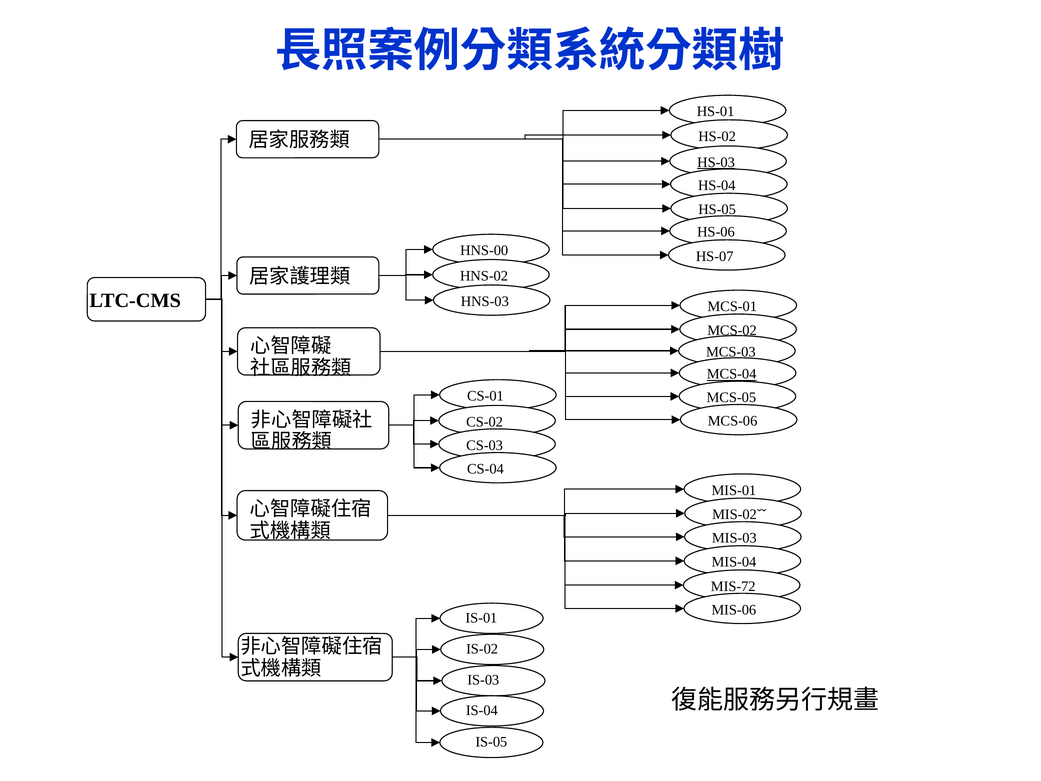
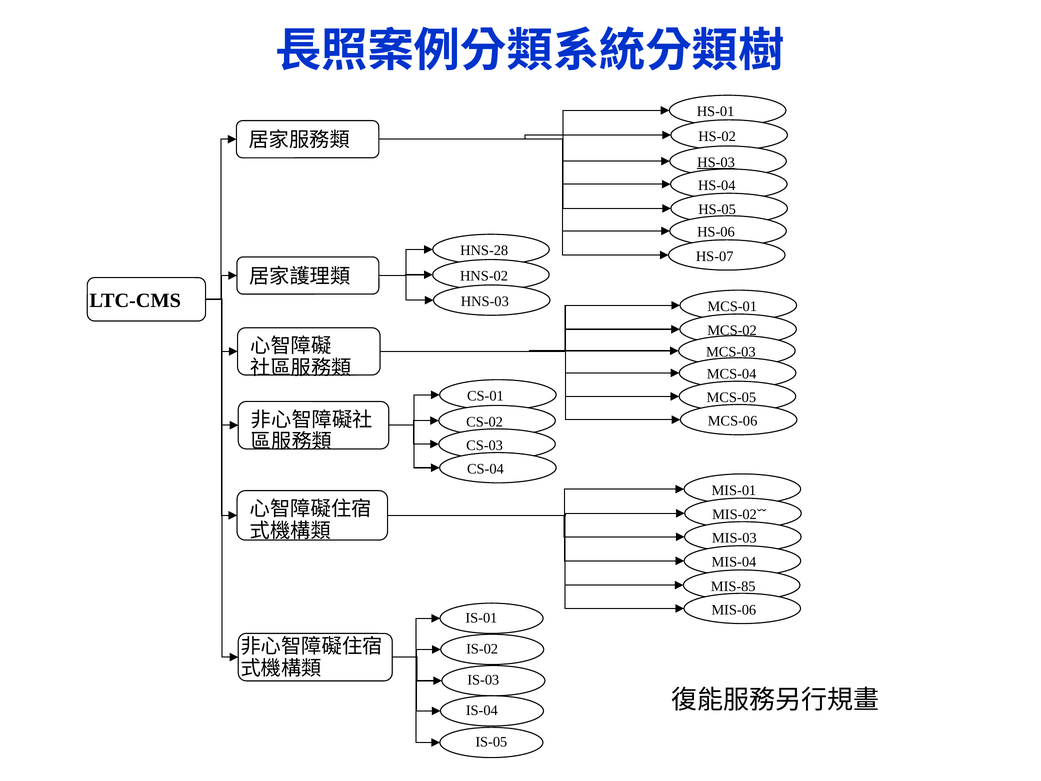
HNS-00: HNS-00 -> HNS-28
MCS-04 underline: present -> none
MIS-72: MIS-72 -> MIS-85
